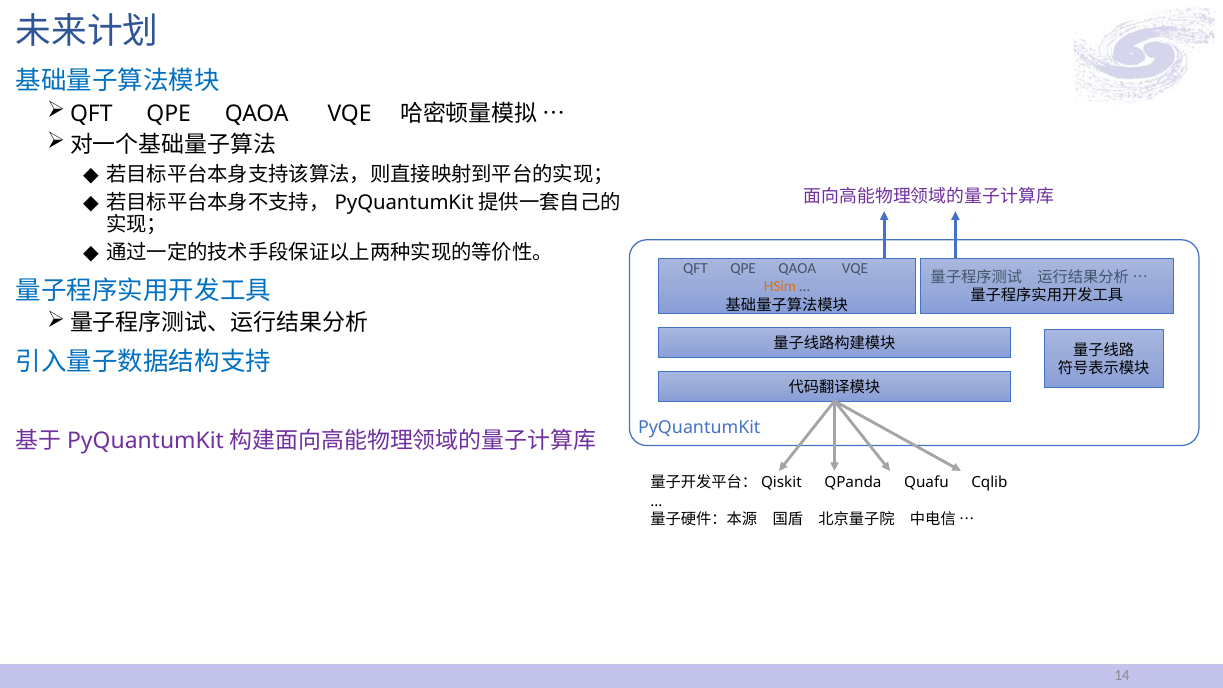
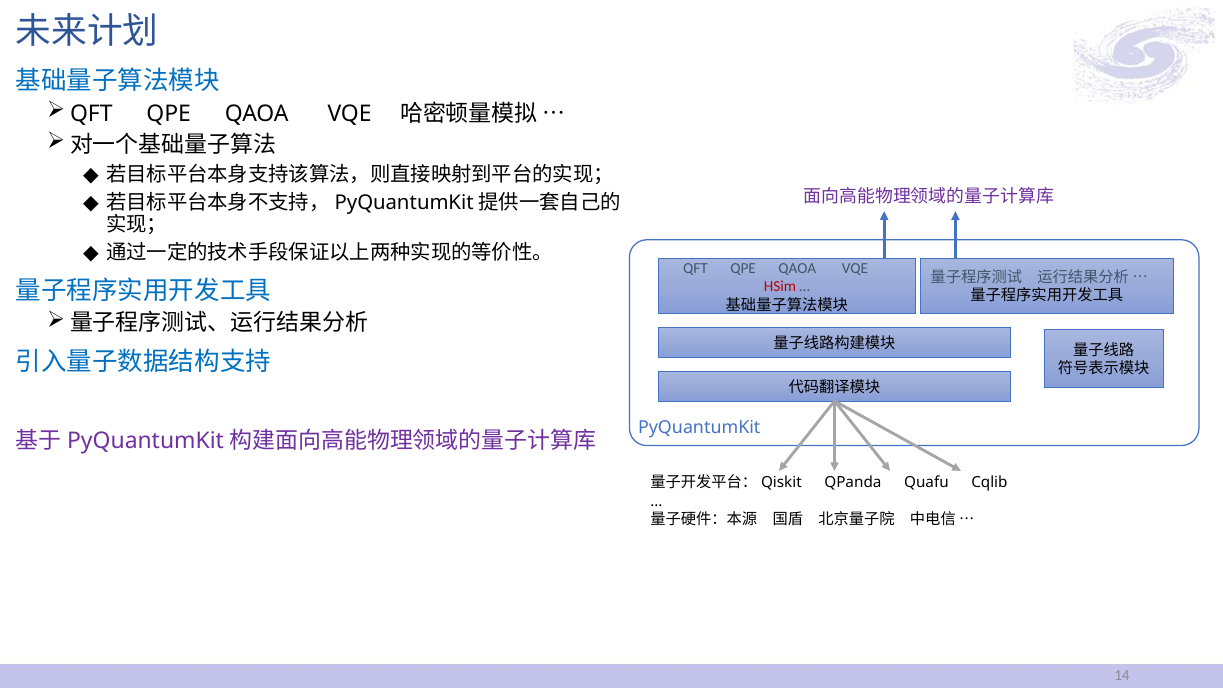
HSim colour: orange -> red
